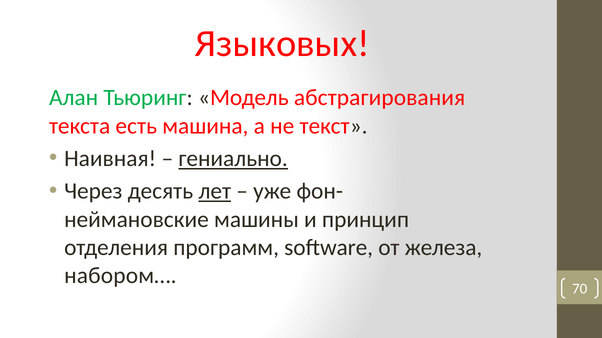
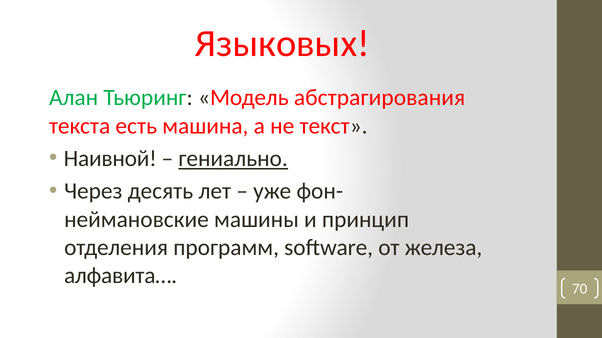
Наивная: Наивная -> Наивной
лет underline: present -> none
набором…: набором… -> алфавита…
